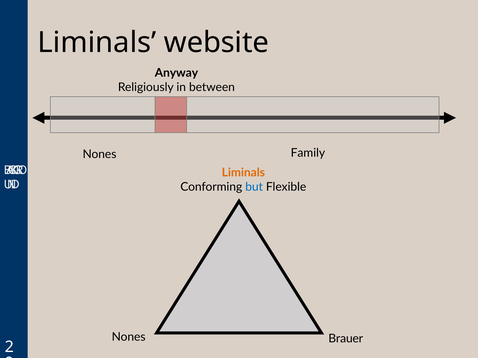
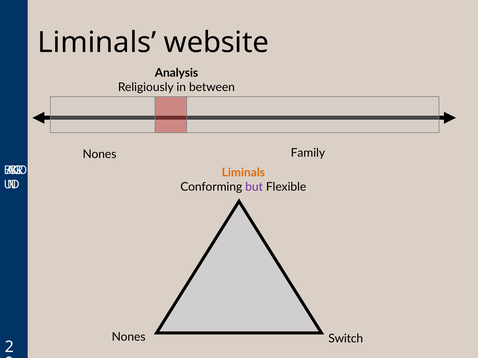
Anyway: Anyway -> Analysis
but colour: blue -> purple
Brauer: Brauer -> Switch
